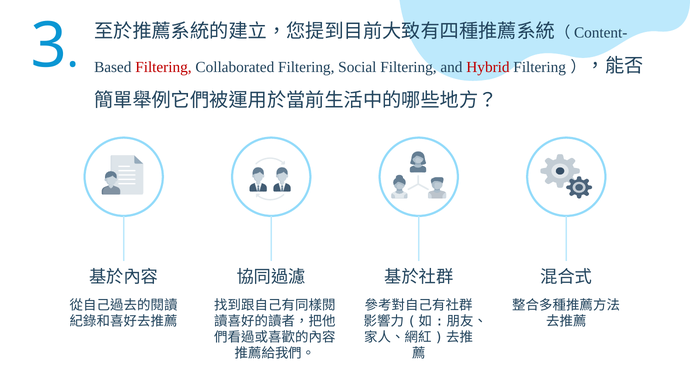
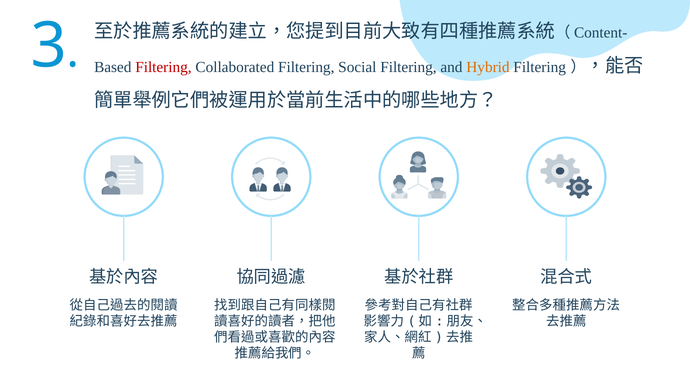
Hybrid colour: red -> orange
